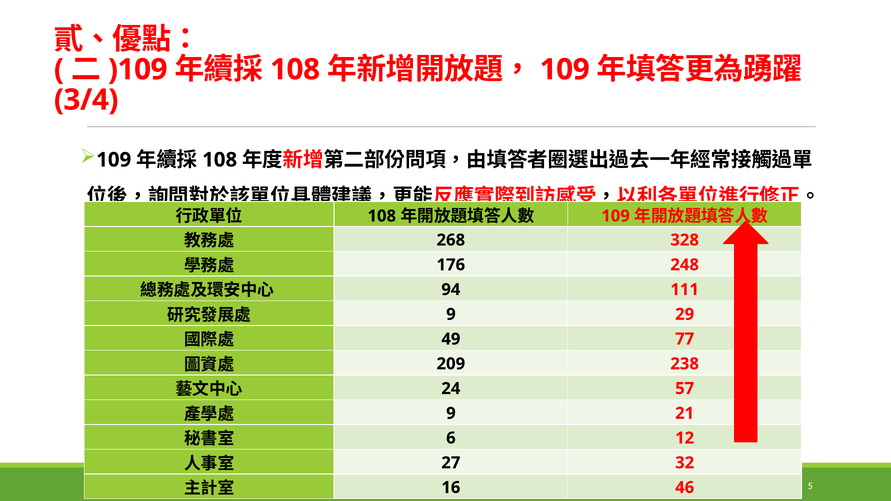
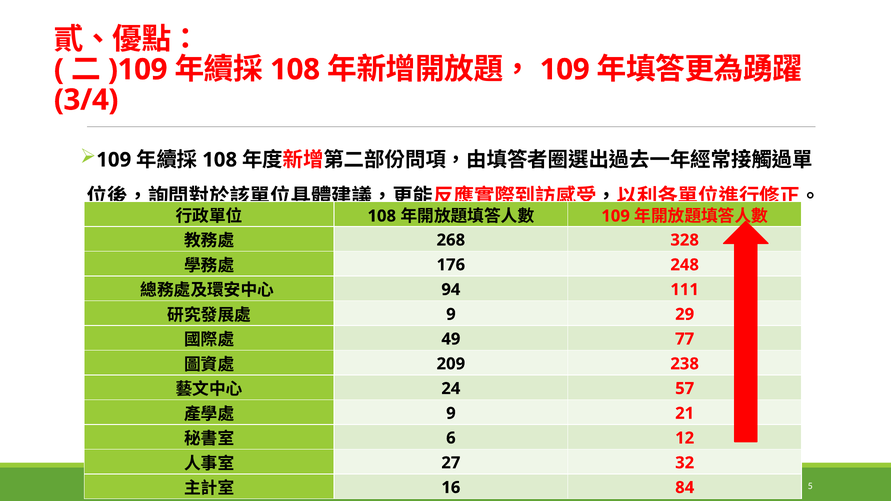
46: 46 -> 84
